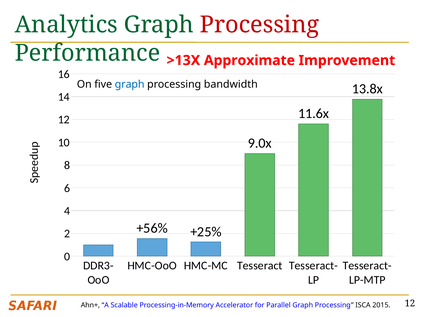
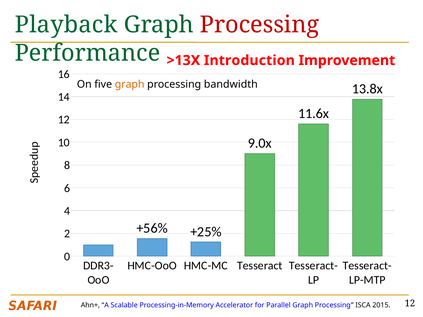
Analytics: Analytics -> Playback
Approximate: Approximate -> Introduction
graph at (130, 84) colour: blue -> orange
